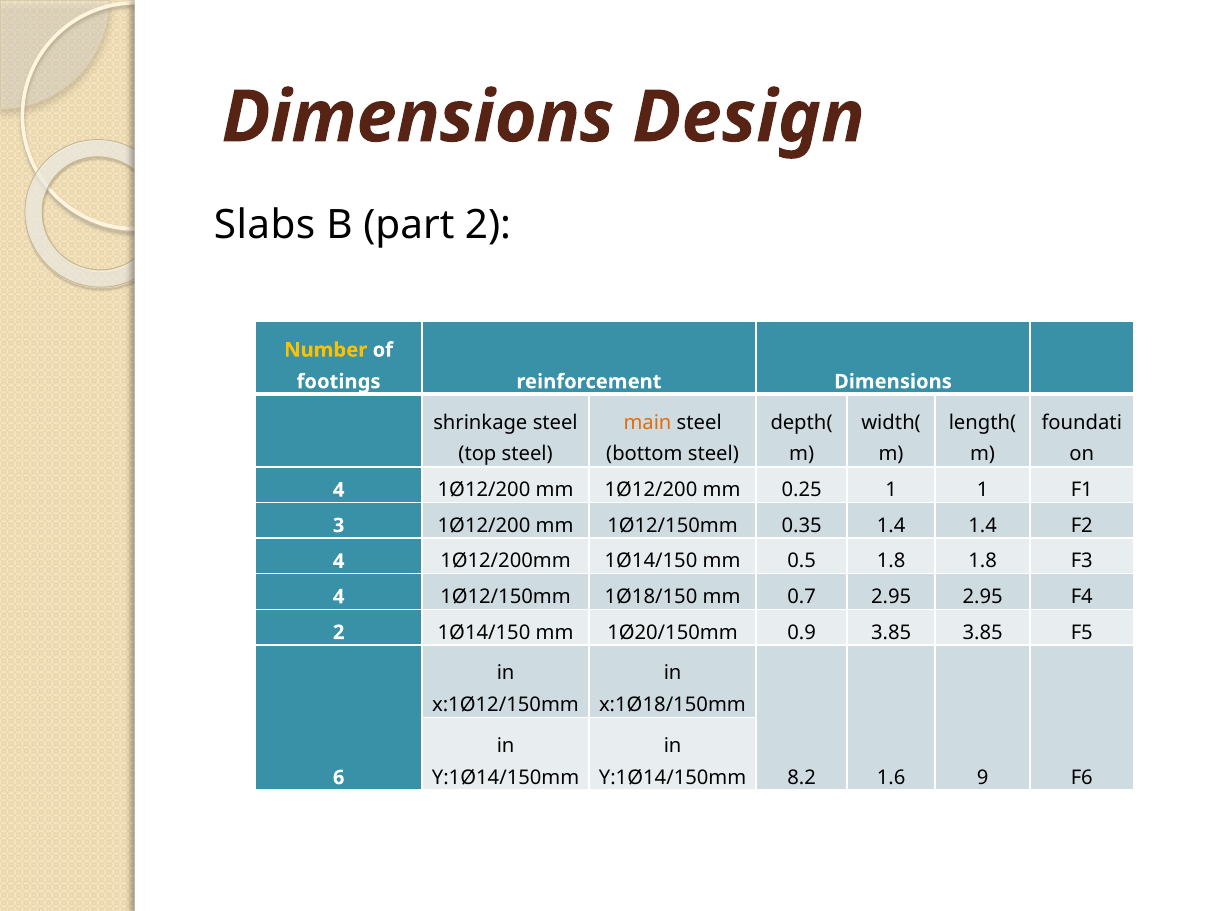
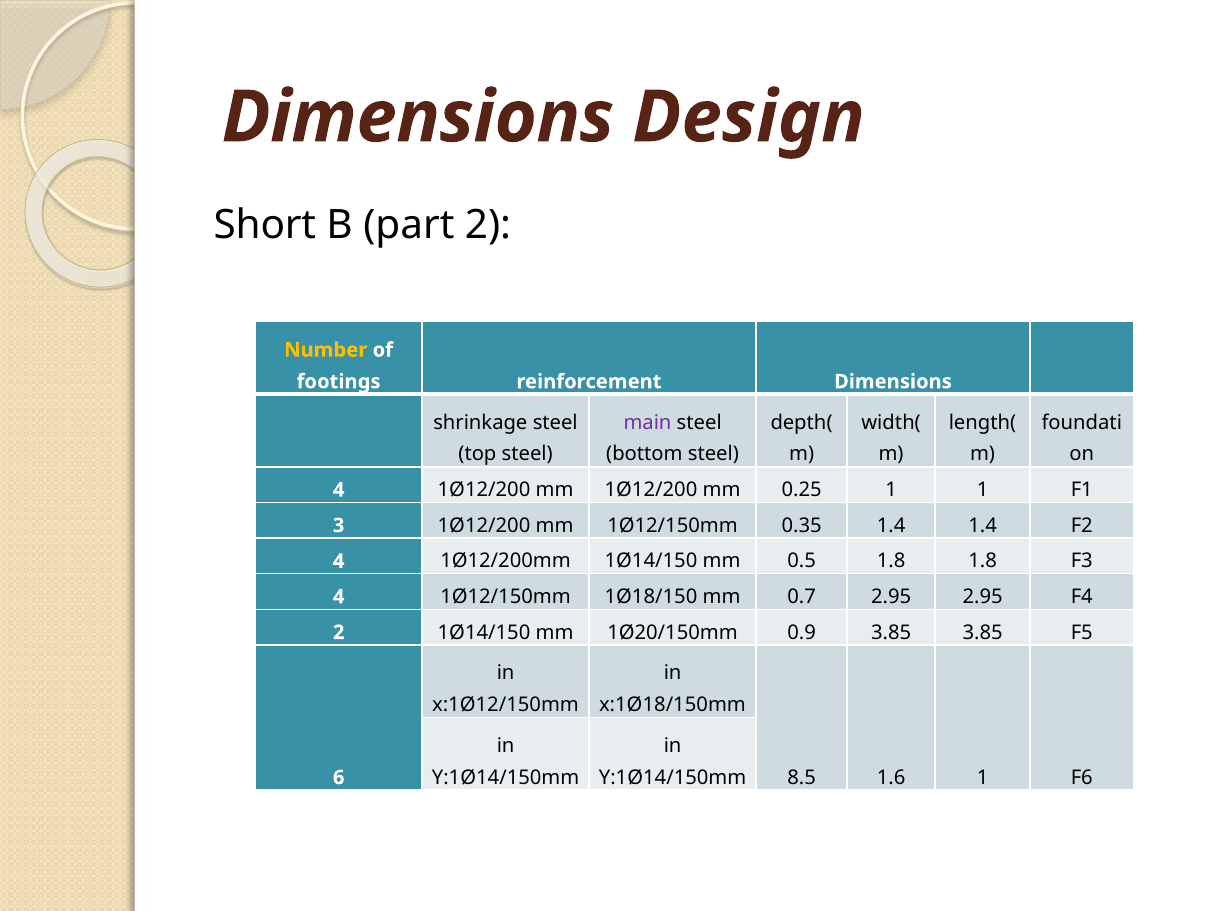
Slabs: Slabs -> Short
main colour: orange -> purple
8.2: 8.2 -> 8.5
1.6 9: 9 -> 1
